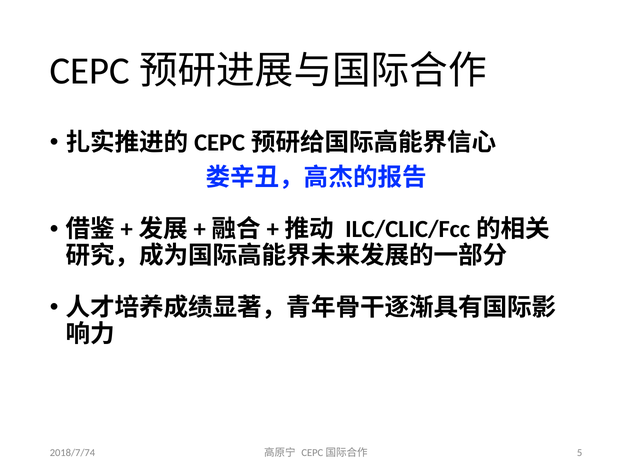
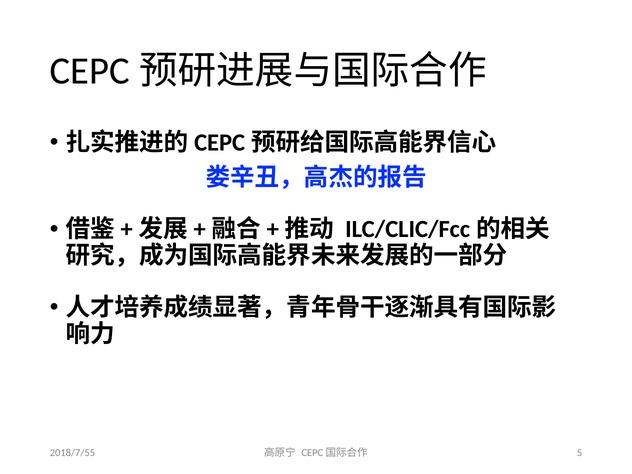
2018/7/74: 2018/7/74 -> 2018/7/55
